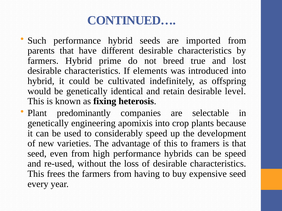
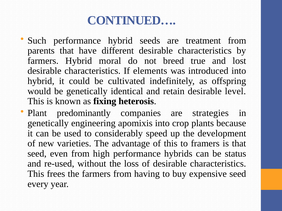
imported: imported -> treatment
prime: prime -> moral
selectable: selectable -> strategies
be speed: speed -> status
